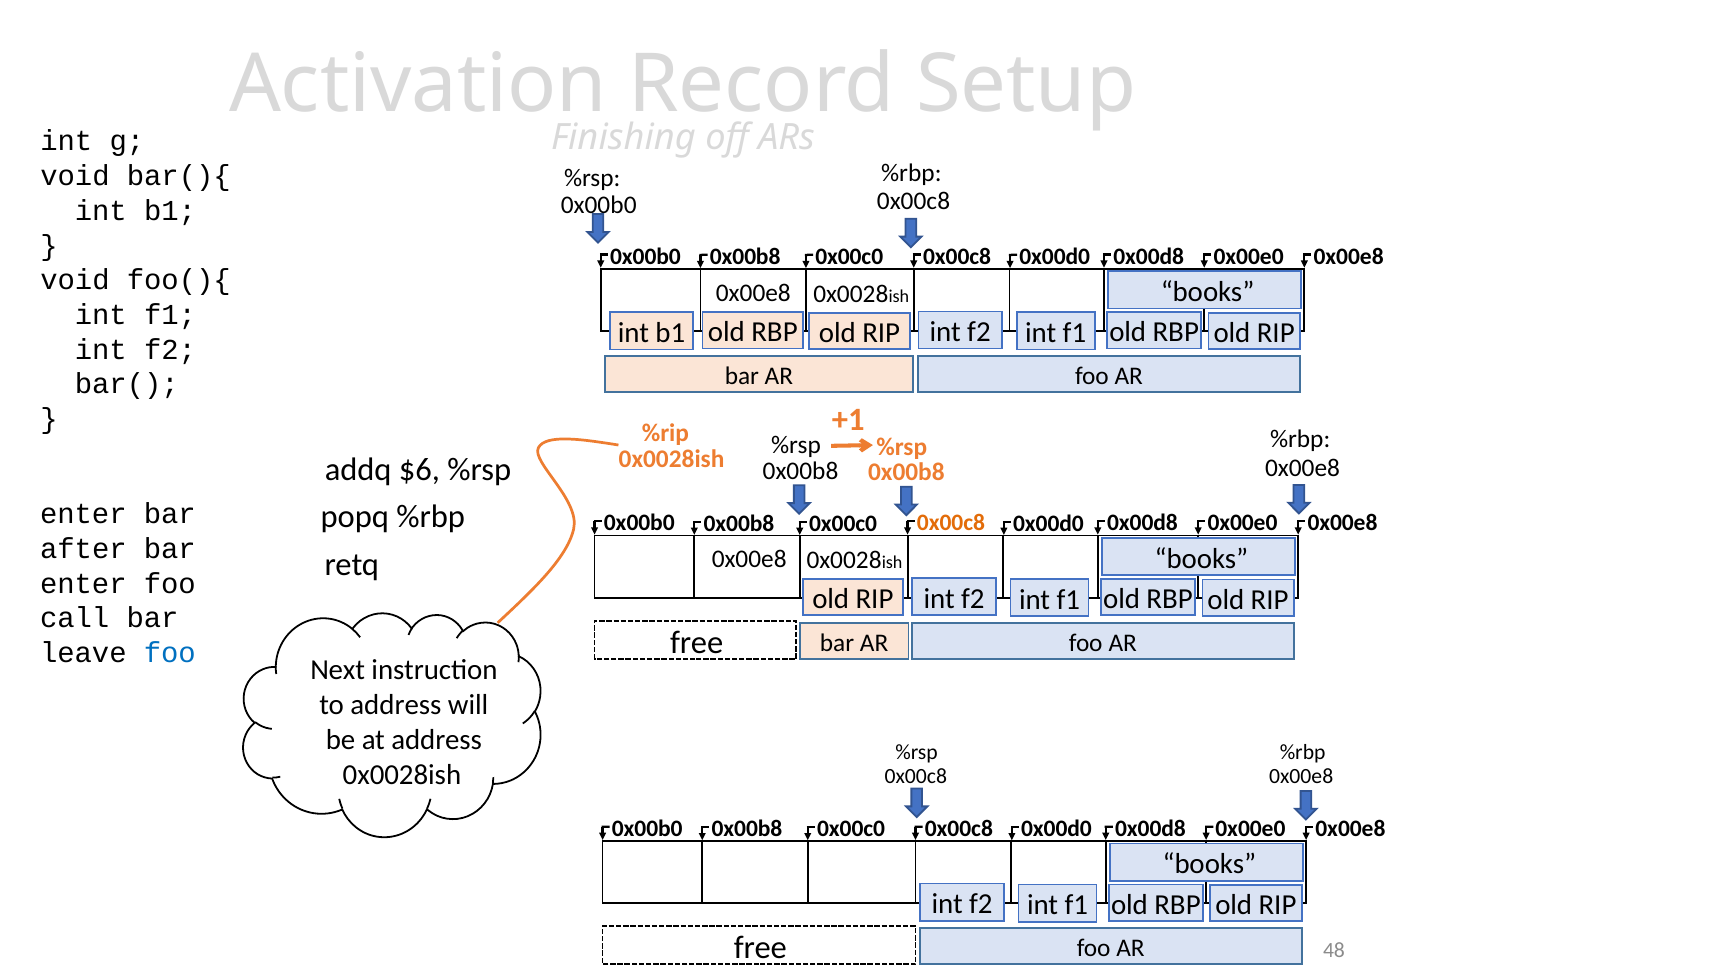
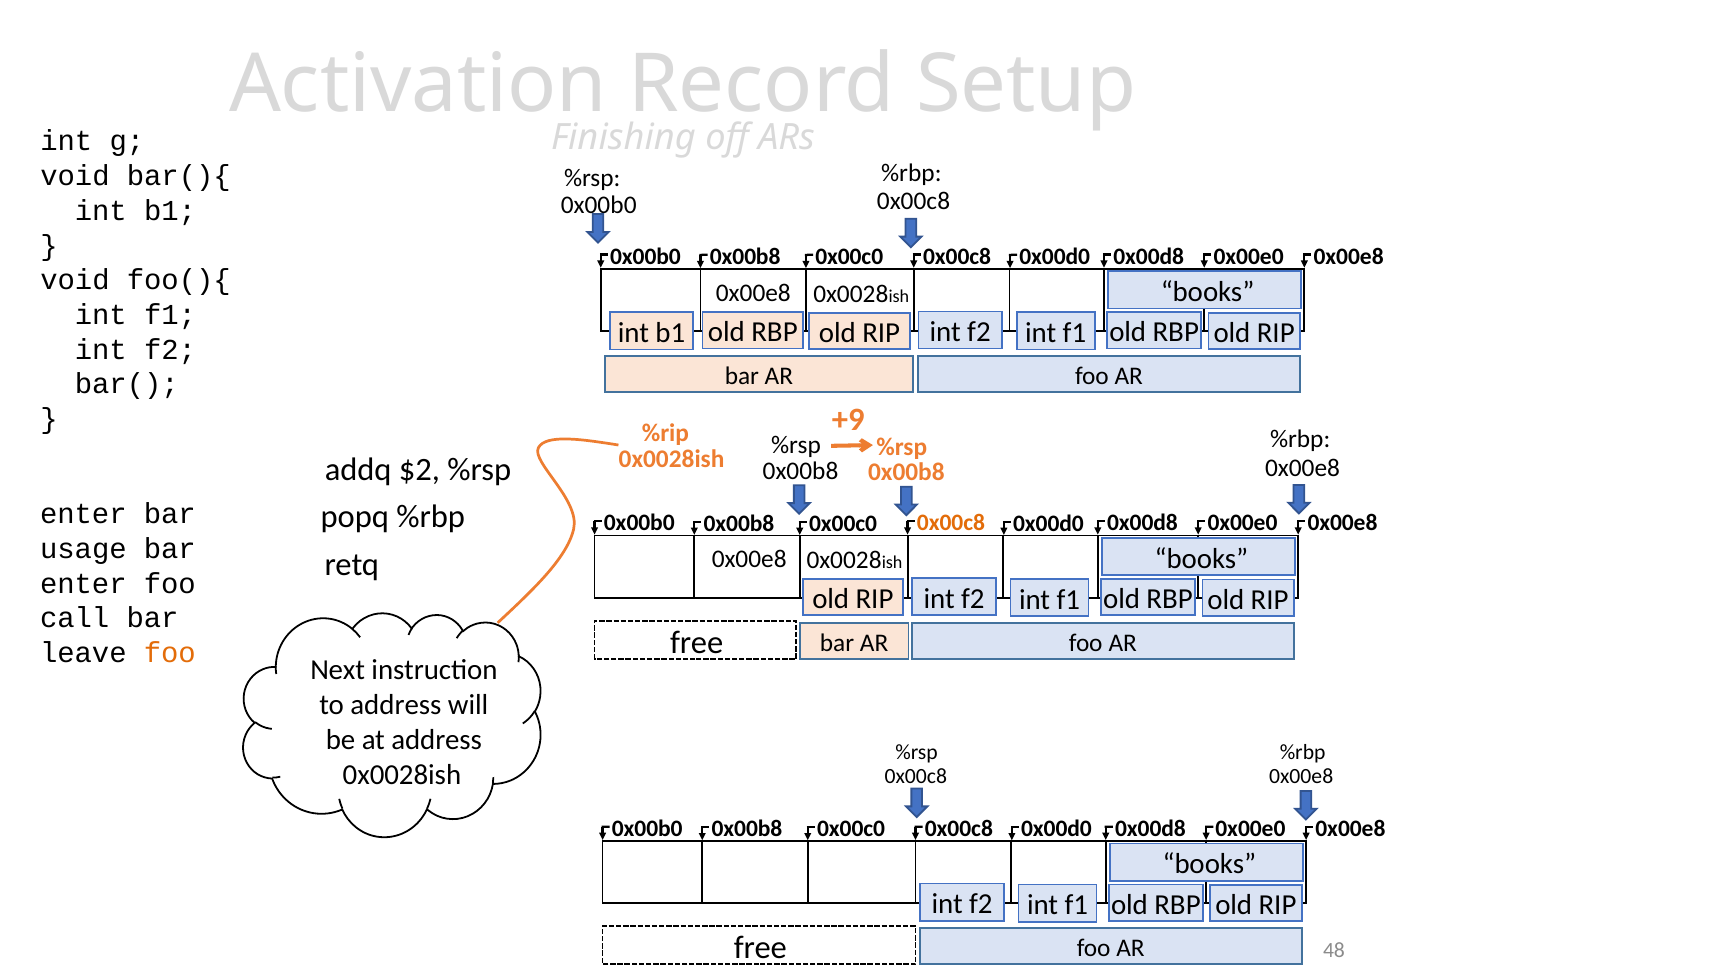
+1: +1 -> +9
$6: $6 -> $2
after: after -> usage
foo at (170, 653) colour: blue -> orange
